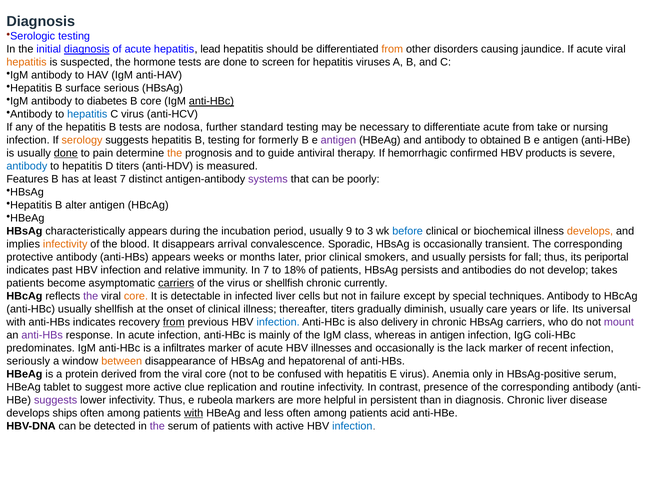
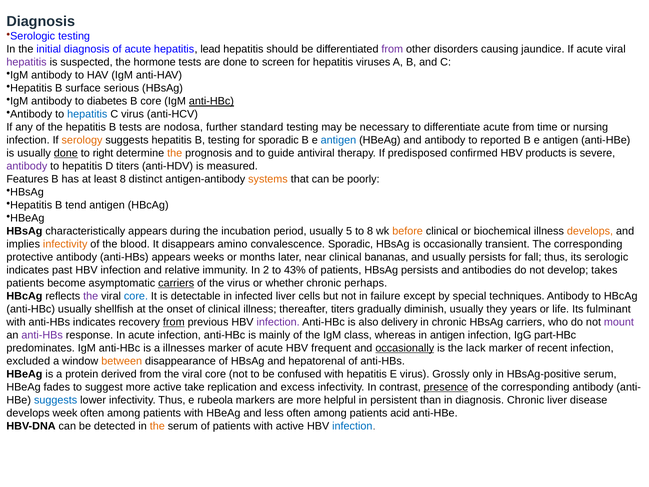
diagnosis at (87, 49) underline: present -> none
from at (392, 49) colour: orange -> purple
hepatitis at (27, 62) colour: orange -> purple
take: take -> time
for formerly: formerly -> sporadic
antigen at (338, 140) colour: purple -> blue
obtained: obtained -> reported
pain: pain -> right
hemorrhagic: hemorrhagic -> predisposed
antibody at (27, 166) colour: blue -> purple
least 7: 7 -> 8
systems colour: purple -> orange
alter: alter -> tend
9: 9 -> 5
to 3: 3 -> 8
before colour: blue -> orange
arrival: arrival -> amino
prior: prior -> near
smokers: smokers -> bananas
its periportal: periportal -> serologic
In 7: 7 -> 2
18%: 18% -> 43%
or shellfish: shellfish -> whether
currently: currently -> perhaps
core at (136, 296) colour: orange -> blue
care: care -> they
universal: universal -> fulminant
infection at (278, 322) colour: blue -> purple
coli-HBc: coli-HBc -> part-HBc
infiltrates: infiltrates -> illnesses
illnesses: illnesses -> frequent
occasionally at (405, 348) underline: none -> present
seriously: seriously -> excluded
Anemia: Anemia -> Grossly
tablet: tablet -> fades
clue: clue -> take
routine: routine -> excess
presence underline: none -> present
suggests at (56, 400) colour: purple -> blue
ships: ships -> week
with at (194, 413) underline: present -> none
the at (157, 426) colour: purple -> orange
